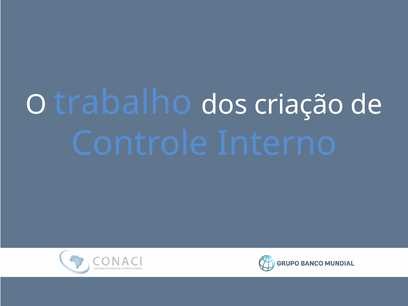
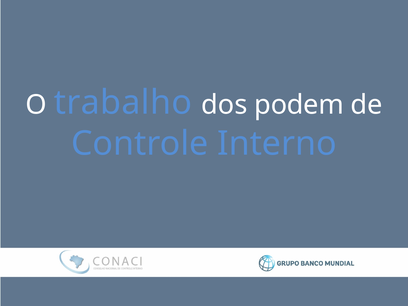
criação: criação -> podem
